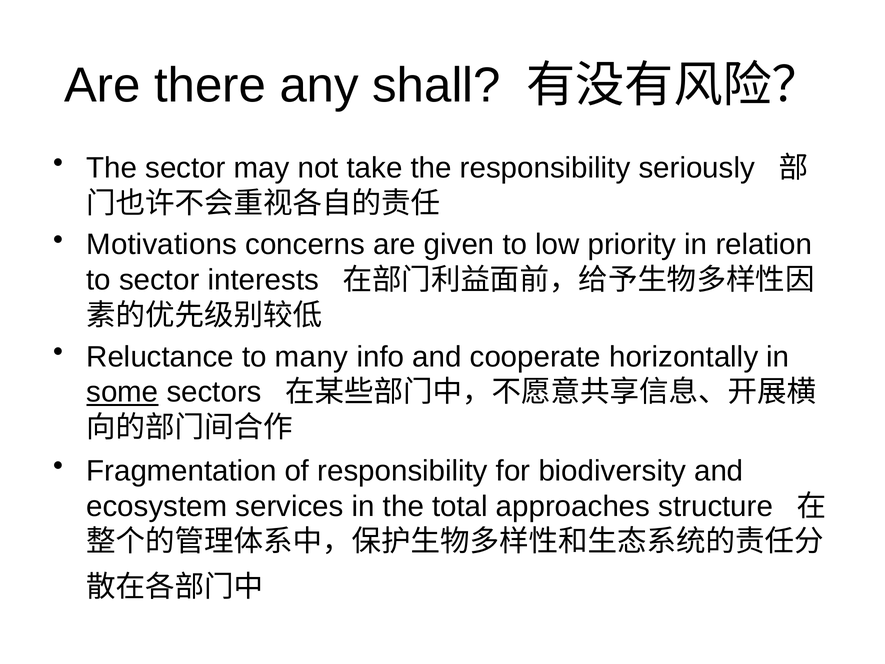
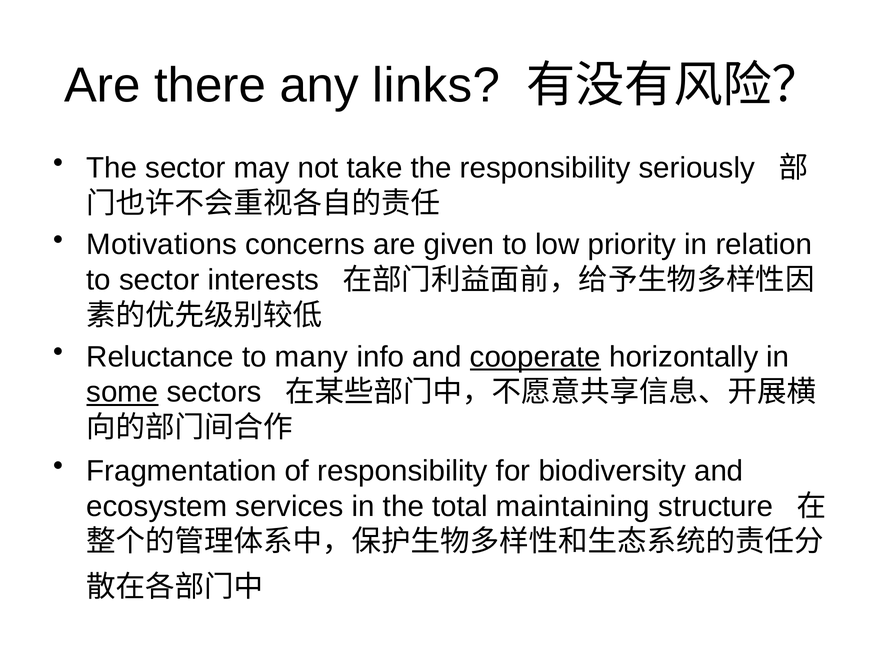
shall: shall -> links
cooperate underline: none -> present
approaches: approaches -> maintaining
